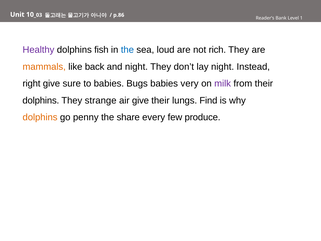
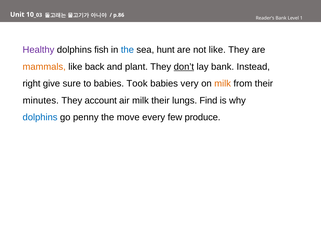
loud: loud -> hunt
not rich: rich -> like
and night: night -> plant
don’t underline: none -> present
lay night: night -> bank
Bugs: Bugs -> Took
milk at (223, 84) colour: purple -> orange
dolphins at (41, 100): dolphins -> minutes
strange: strange -> account
air give: give -> milk
dolphins at (40, 117) colour: orange -> blue
share: share -> move
